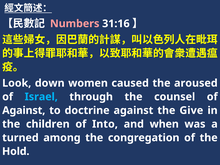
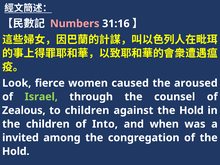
down: down -> fierce
Israel colour: light blue -> light green
Against at (24, 110): Against -> Zealous
to doctrine: doctrine -> children
against the Give: Give -> Hold
turned: turned -> invited
